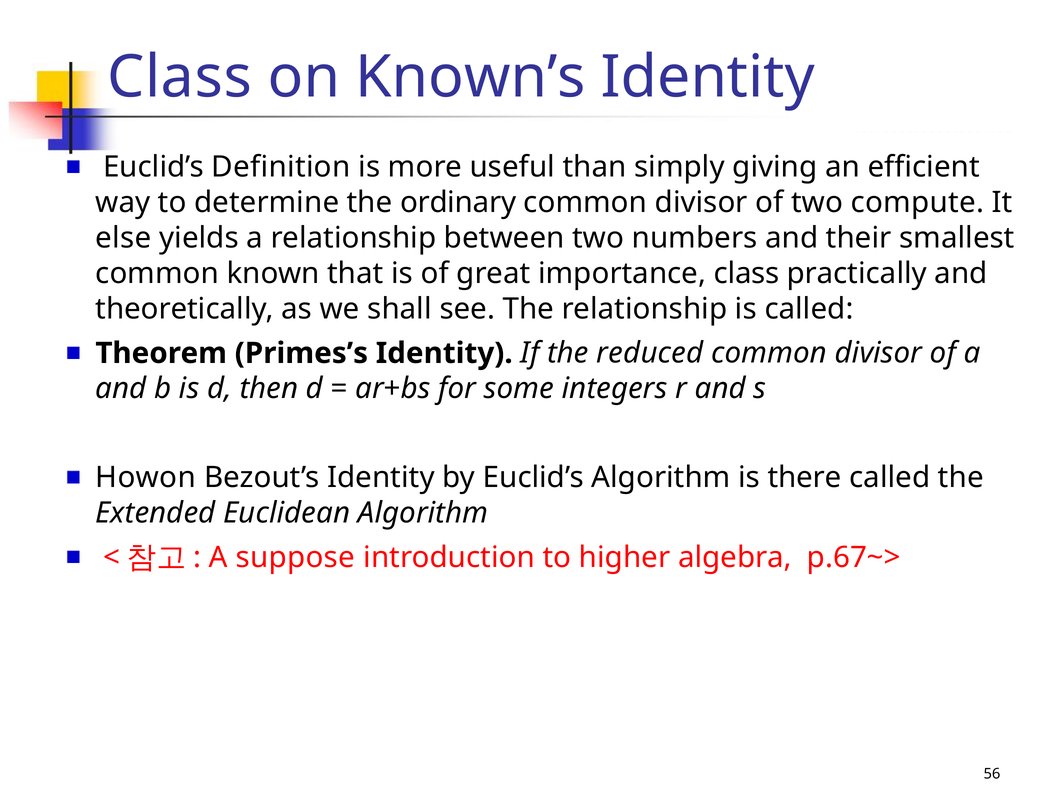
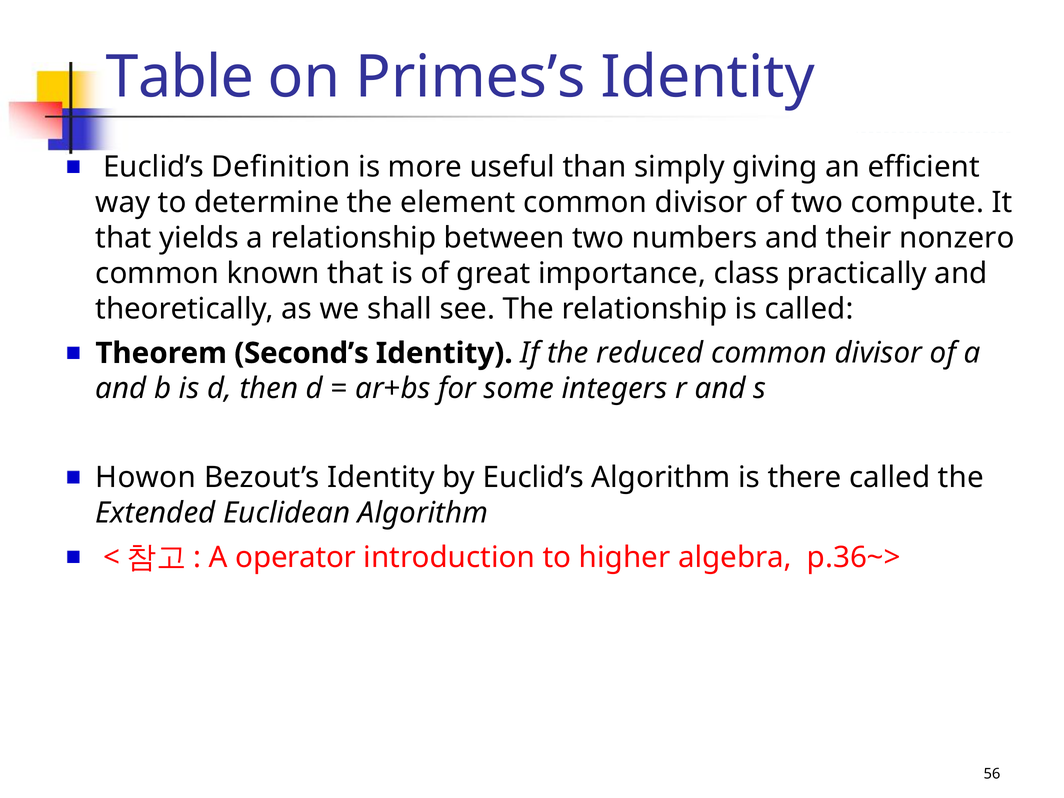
Class at (179, 77): Class -> Table
Known’s: Known’s -> Primes’s
ordinary: ordinary -> element
else at (123, 238): else -> that
smallest: smallest -> nonzero
Primes’s: Primes’s -> Second’s
suppose: suppose -> operator
p.67~>: p.67~> -> p.36~>
